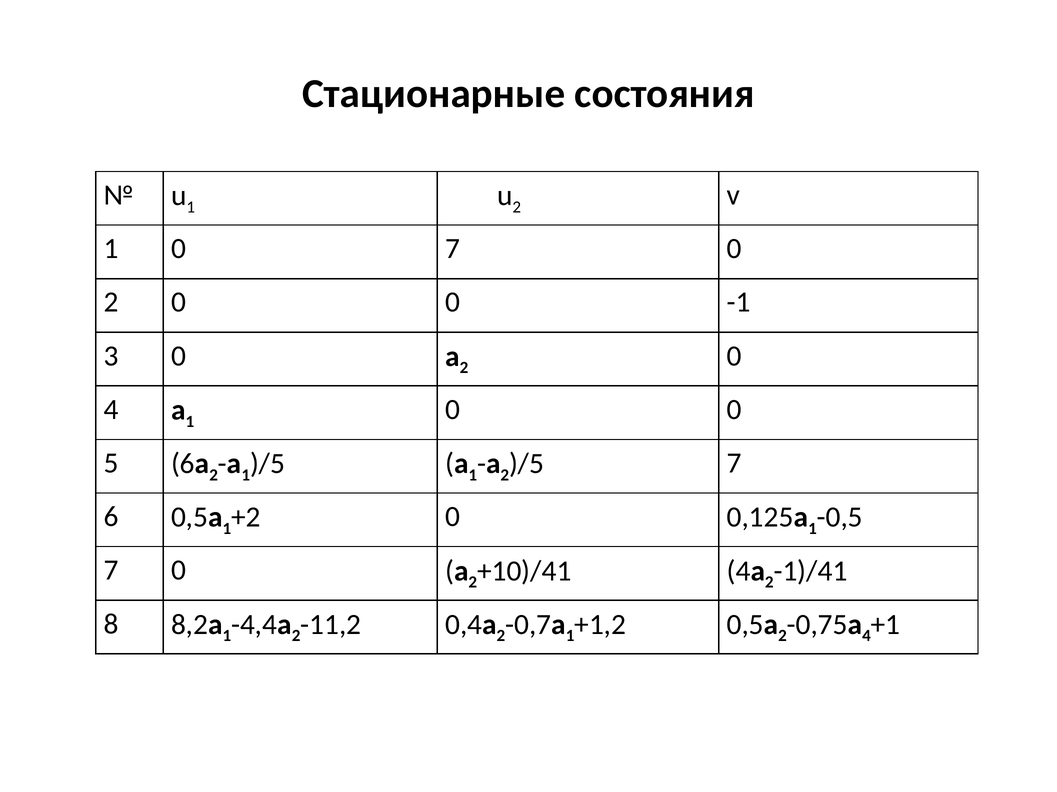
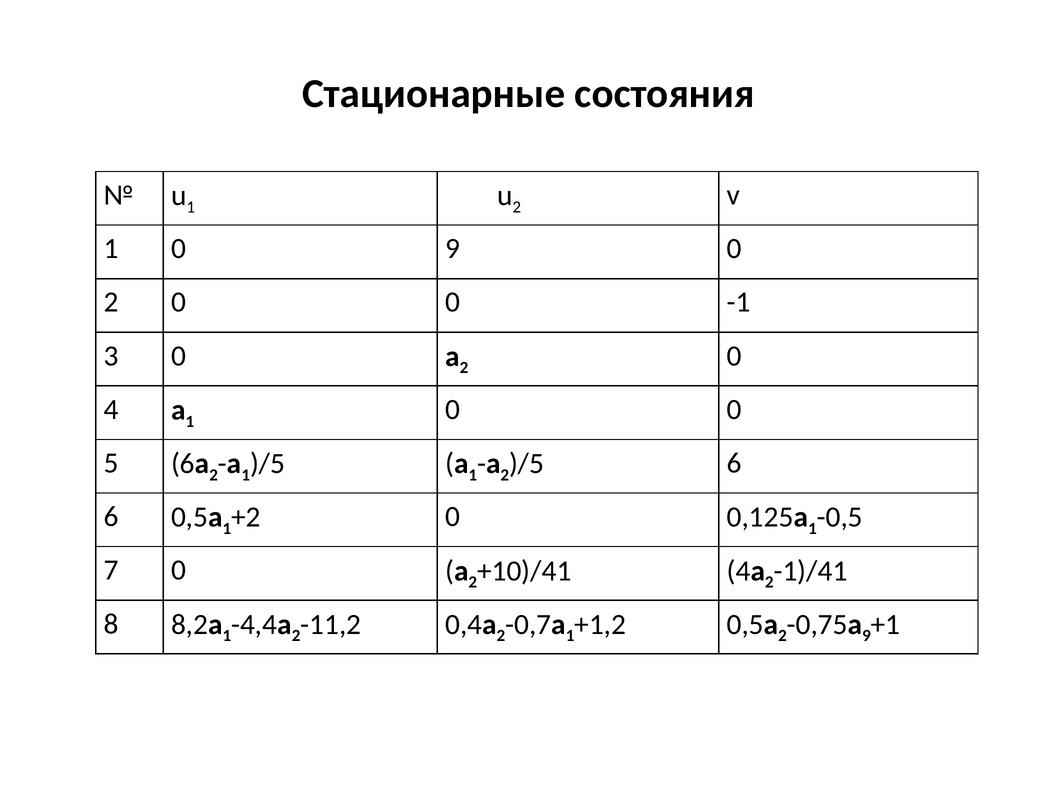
0 7: 7 -> 9
7 at (734, 463): 7 -> 6
4 at (867, 636): 4 -> 9
